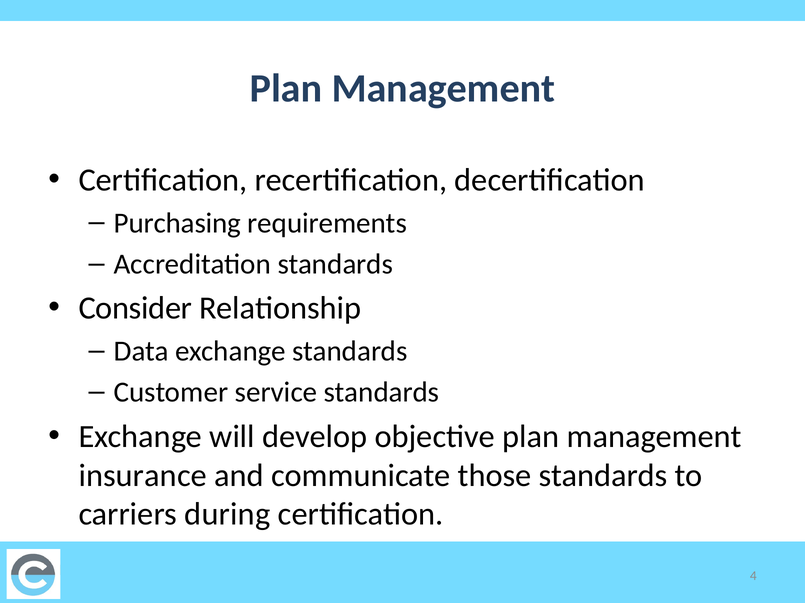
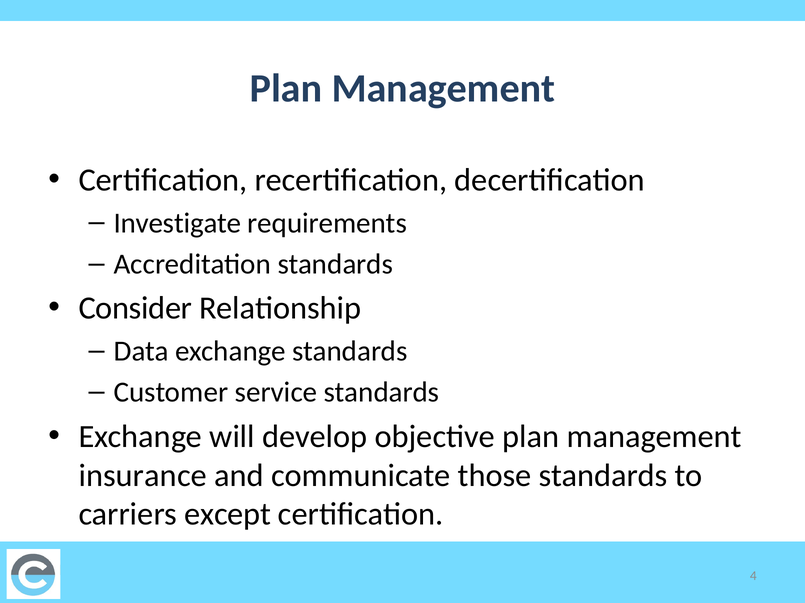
Purchasing: Purchasing -> Investigate
during: during -> except
